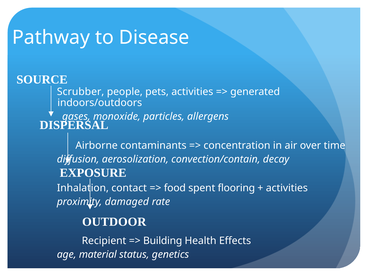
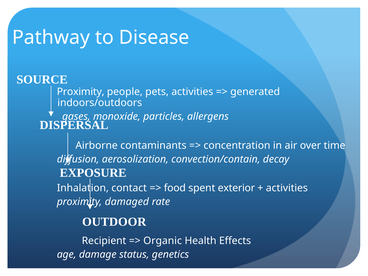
Scrubber at (81, 92): Scrubber -> Proximity
flooring: flooring -> exterior
Building: Building -> Organic
material: material -> damage
